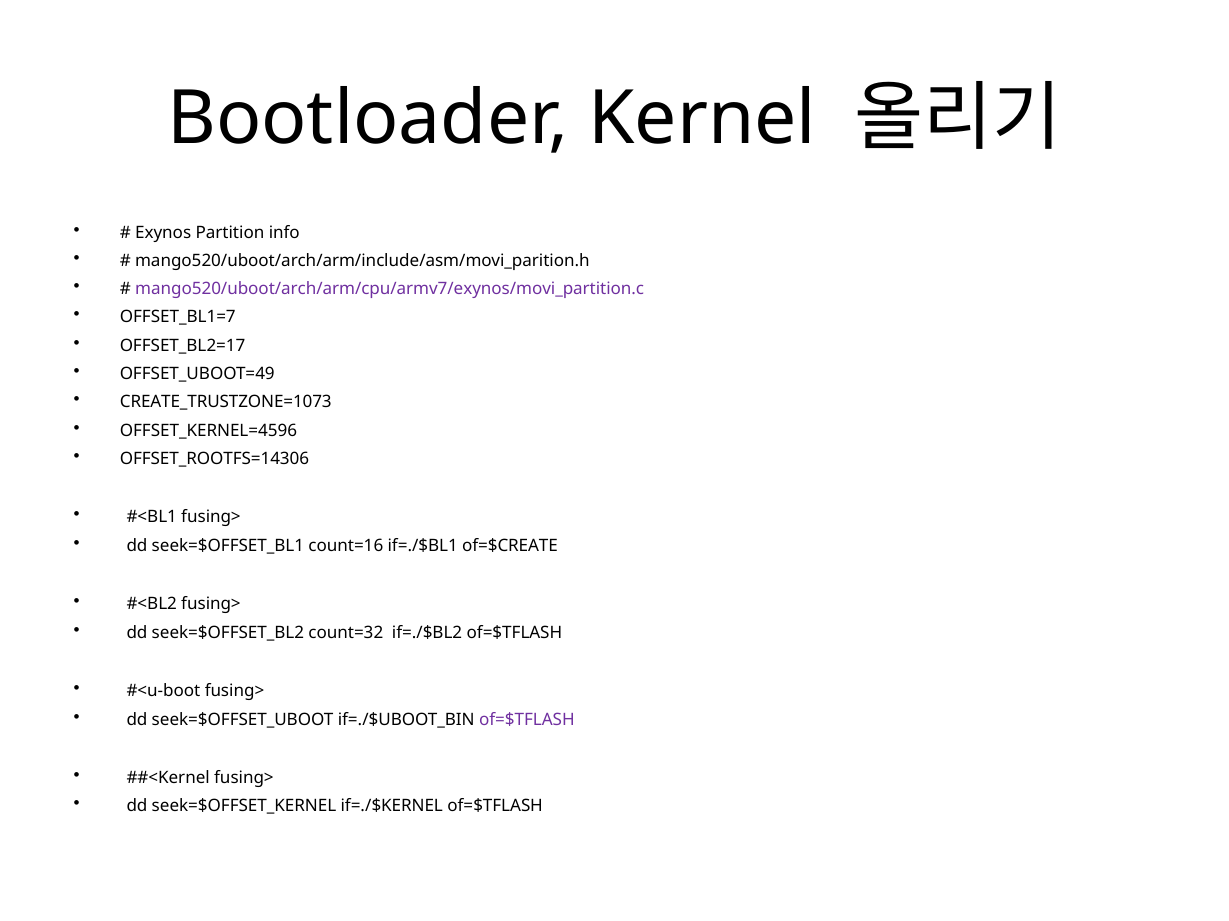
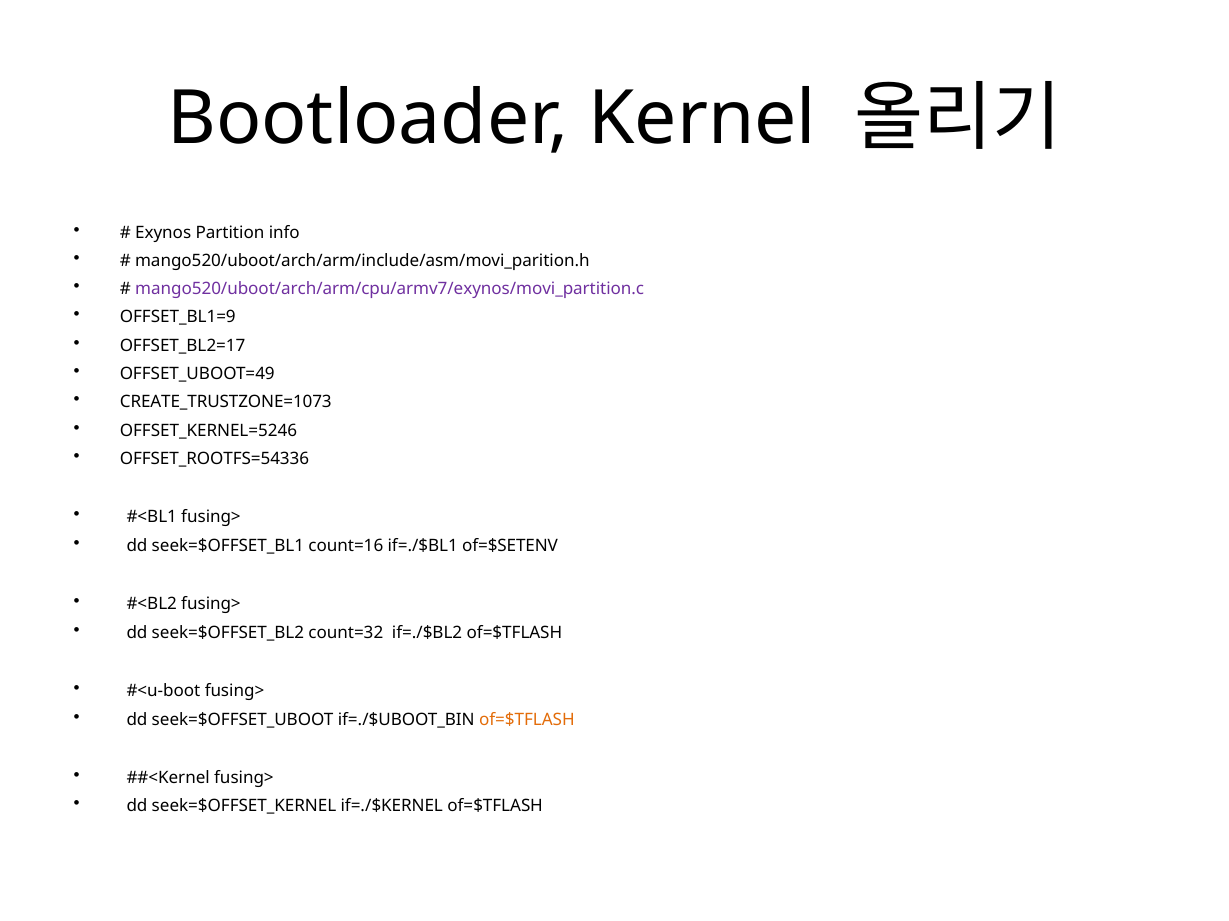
OFFSET_BL1=7: OFFSET_BL1=7 -> OFFSET_BL1=9
OFFSET_KERNEL=4596: OFFSET_KERNEL=4596 -> OFFSET_KERNEL=5246
OFFSET_ROOTFS=14306: OFFSET_ROOTFS=14306 -> OFFSET_ROOTFS=54336
of=$CREATE: of=$CREATE -> of=$SETENV
of=$TFLASH at (527, 720) colour: purple -> orange
